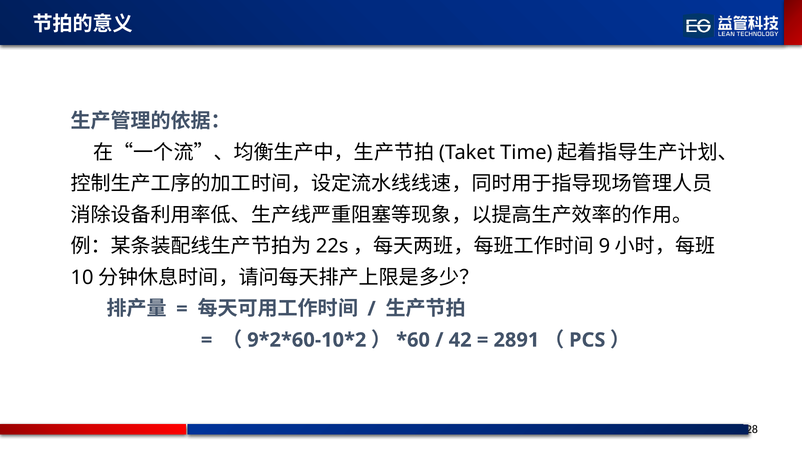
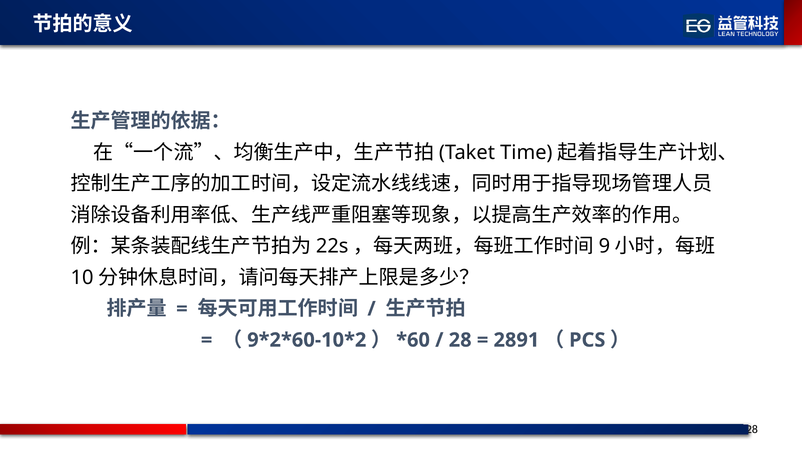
42 at (460, 340): 42 -> 28
